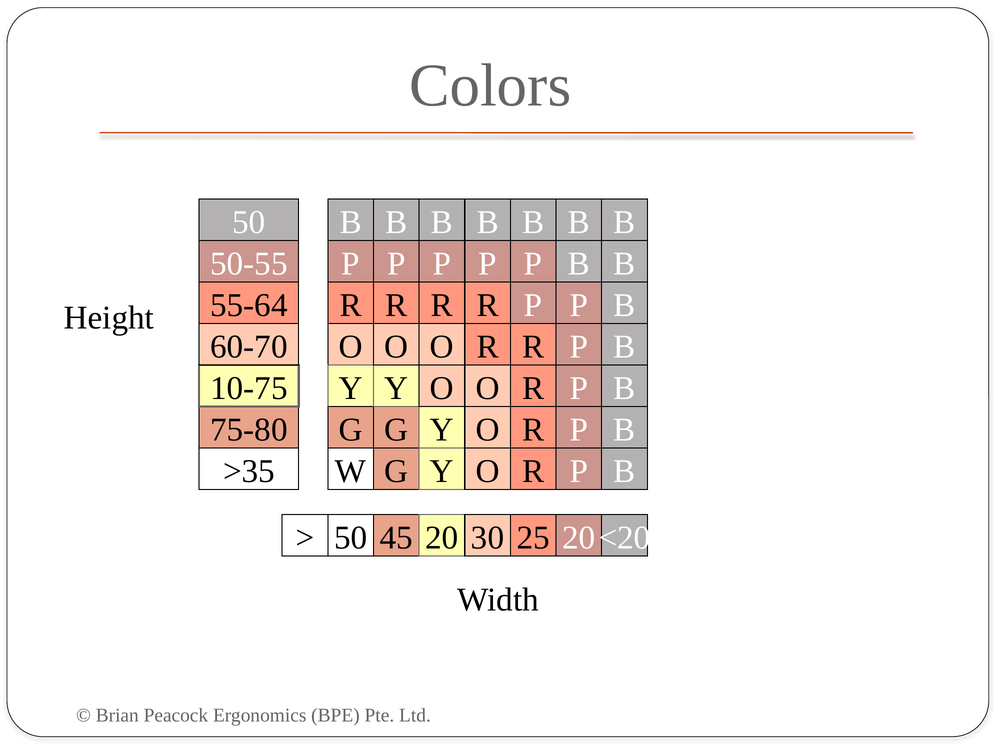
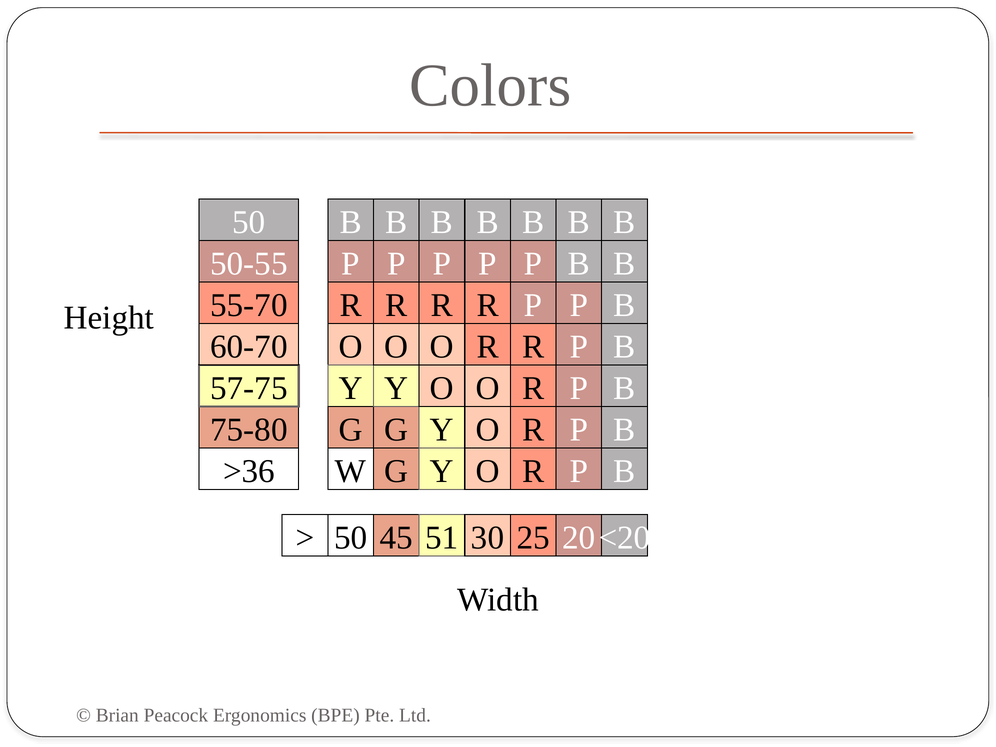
55-64: 55-64 -> 55-70
10-75: 10-75 -> 57-75
>35: >35 -> >36
20: 20 -> 51
